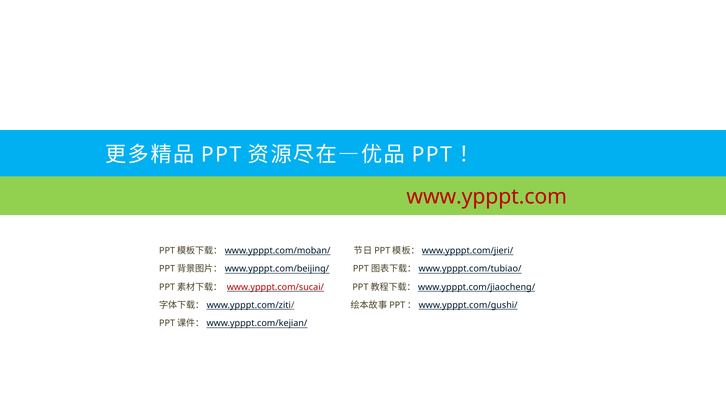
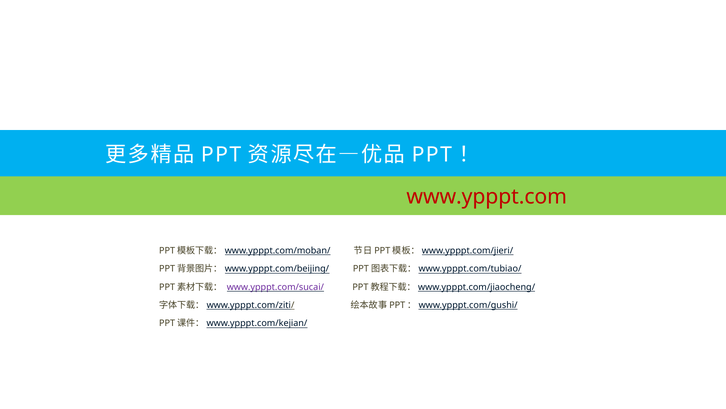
www.ypppt.com/sucai/ colour: red -> purple
